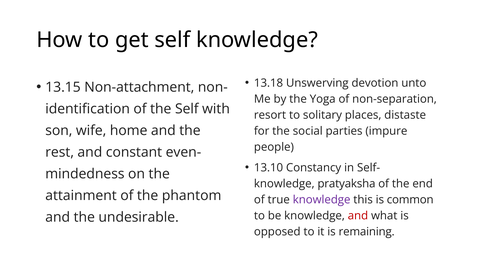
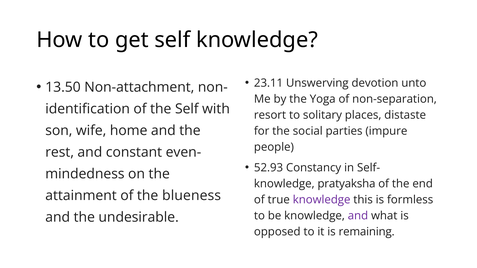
13.18: 13.18 -> 23.11
13.15: 13.15 -> 13.50
13.10: 13.10 -> 52.93
phantom: phantom -> blueness
common: common -> formless
and at (358, 216) colour: red -> purple
